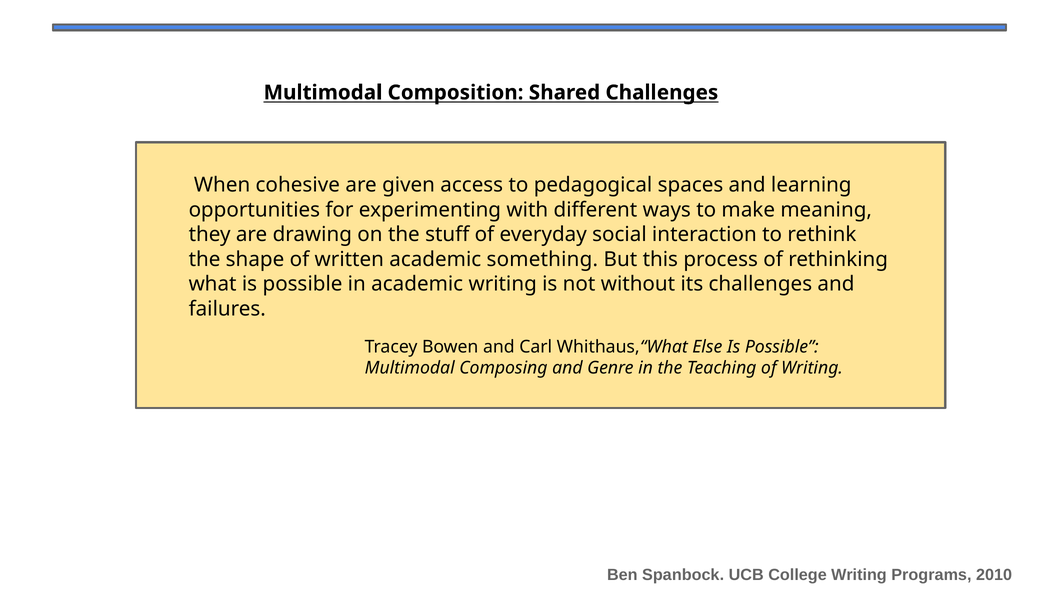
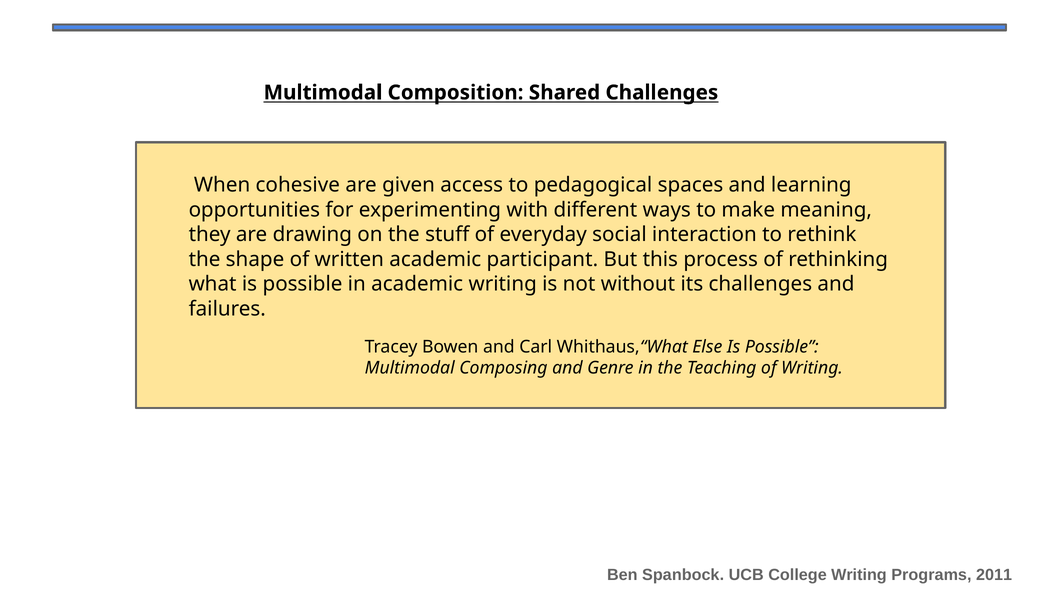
something: something -> participant
2010: 2010 -> 2011
